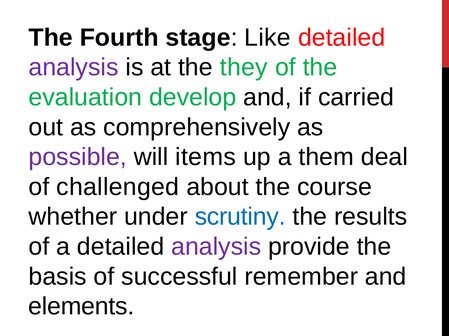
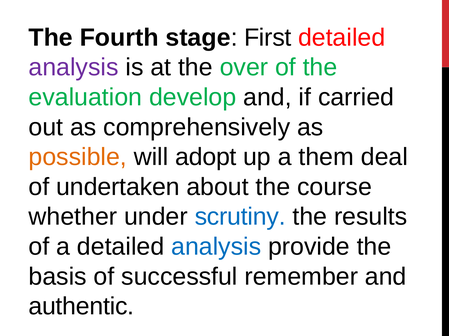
Like: Like -> First
they: they -> over
possible colour: purple -> orange
items: items -> adopt
challenged: challenged -> undertaken
analysis at (216, 247) colour: purple -> blue
elements: elements -> authentic
